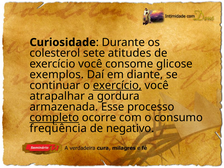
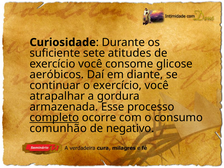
colesterol: colesterol -> suficiente
exemplos: exemplos -> aeróbicos
exercício at (117, 85) underline: present -> none
freqüência: freqüência -> comunhão
